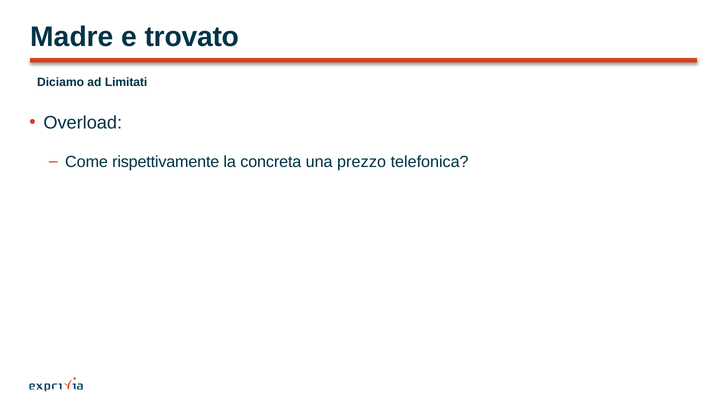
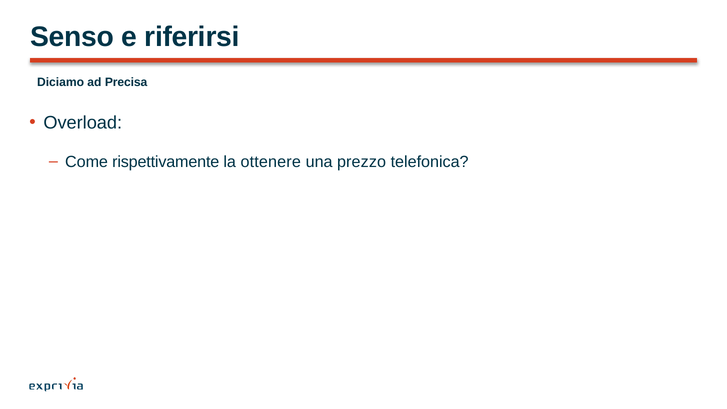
Madre: Madre -> Senso
trovato: trovato -> riferirsi
Limitati: Limitati -> Precisa
concreta: concreta -> ottenere
